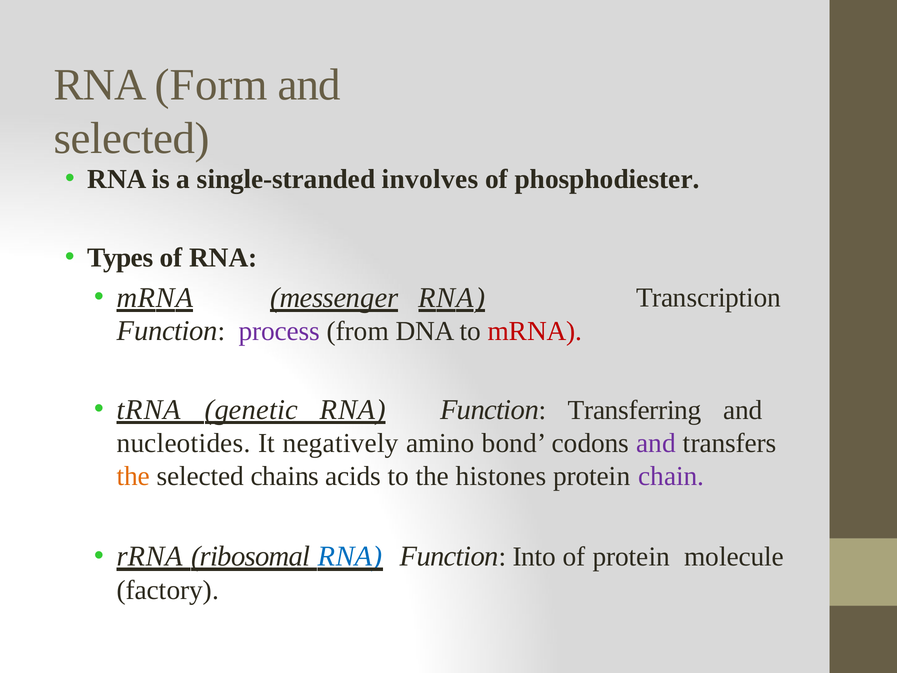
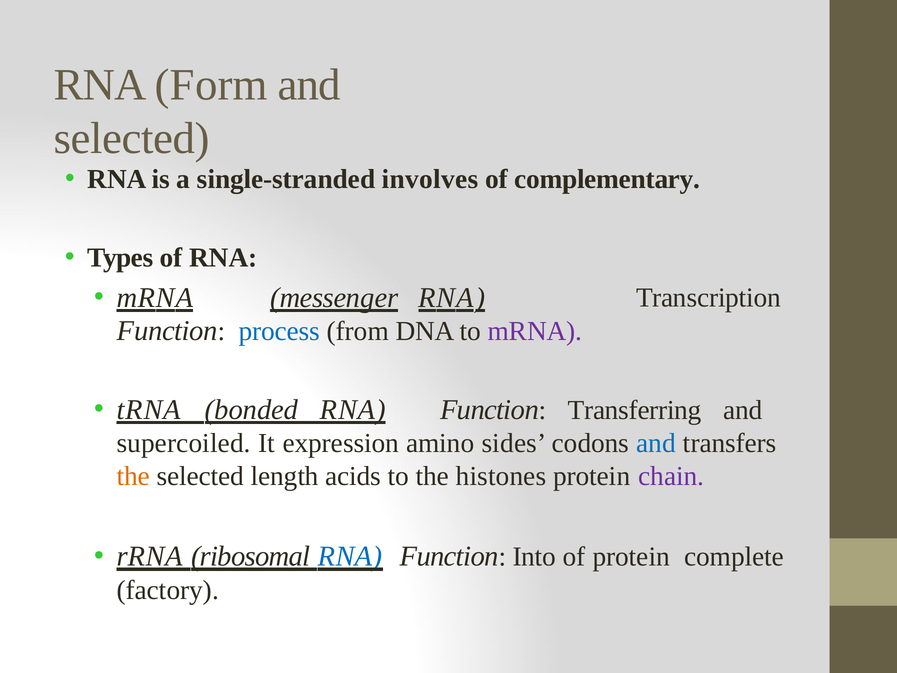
phosphodiester: phosphodiester -> complementary
process colour: purple -> blue
mRNA at (535, 331) colour: red -> purple
genetic: genetic -> bonded
nucleotides: nucleotides -> supercoiled
negatively: negatively -> expression
bond: bond -> sides
and at (656, 443) colour: purple -> blue
chains: chains -> length
molecule: molecule -> complete
